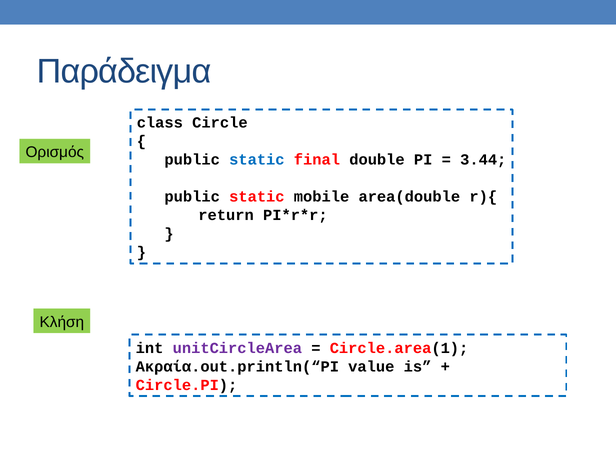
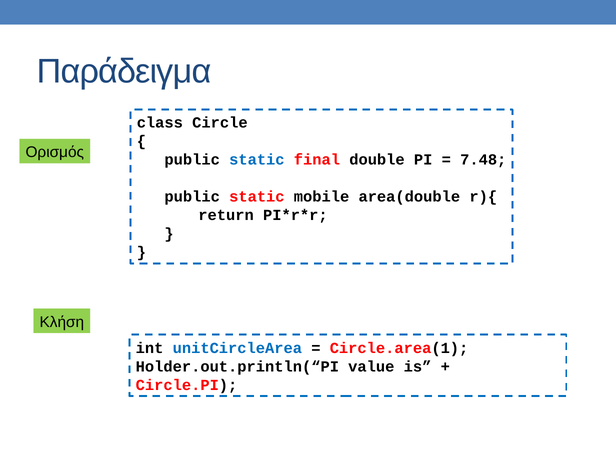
3.44: 3.44 -> 7.48
unitCircleArea colour: purple -> blue
Ακραία.out.println(“PI: Ακραία.out.println(“PI -> Holder.out.println(“PI
